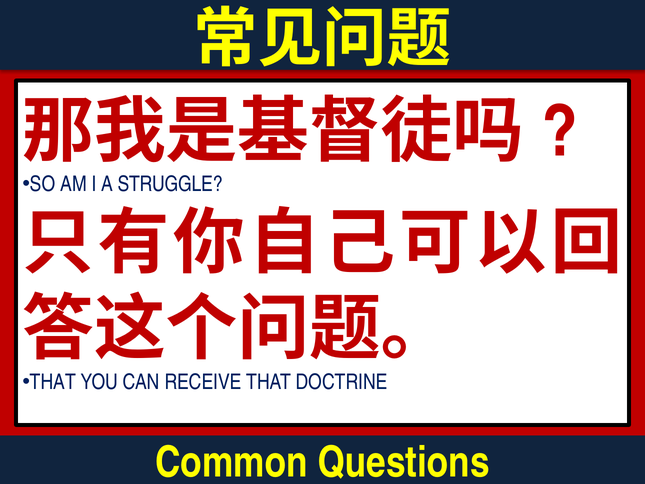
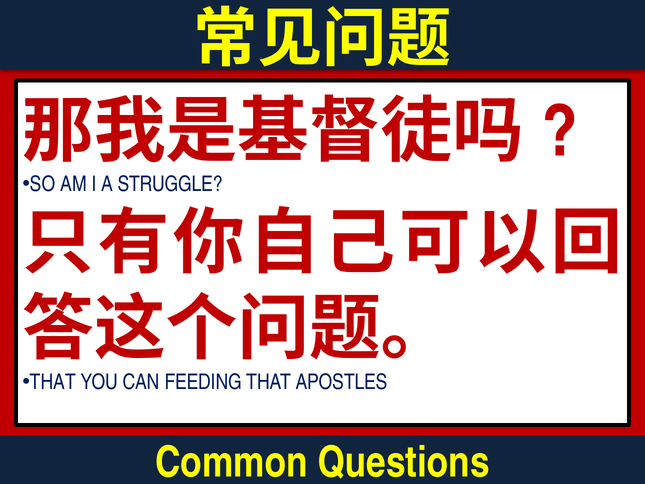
RECEIVE: RECEIVE -> FEEDING
DOCTRINE: DOCTRINE -> APOSTLES
